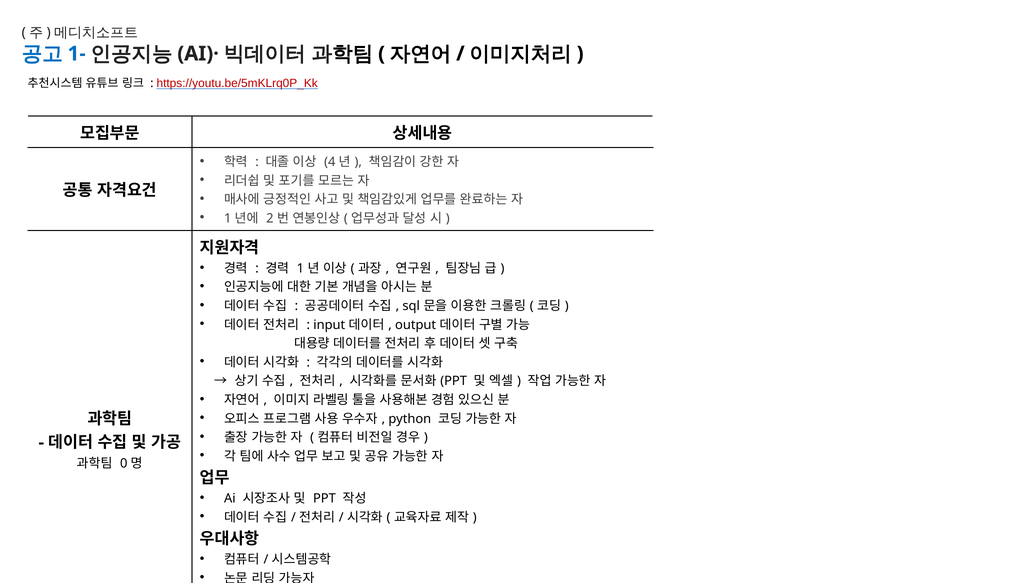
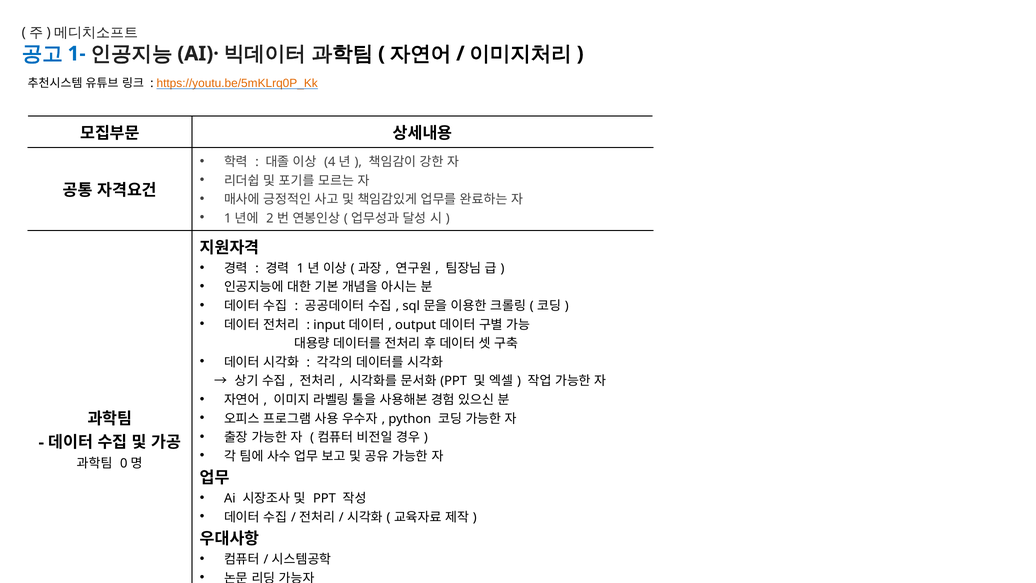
https://youtu.be/5mKLrq0P_Kk colour: red -> orange
